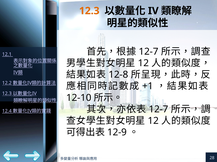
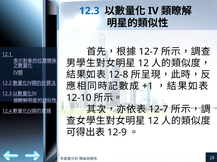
12.3 at (89, 11) colour: orange -> blue
